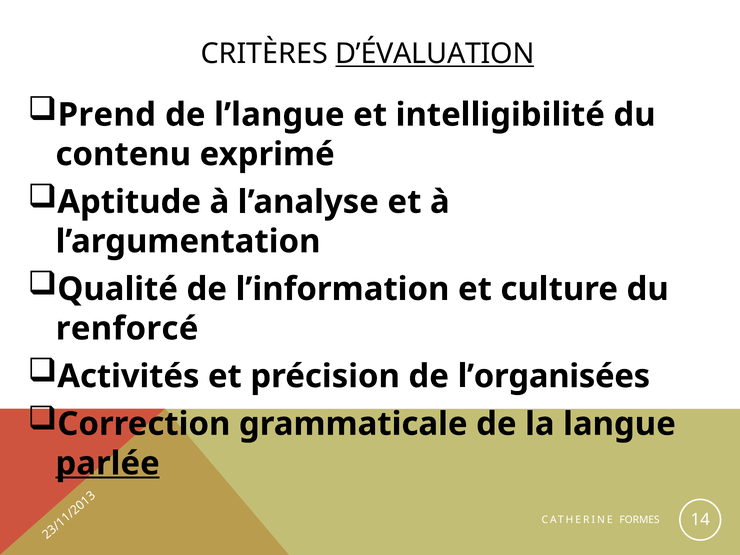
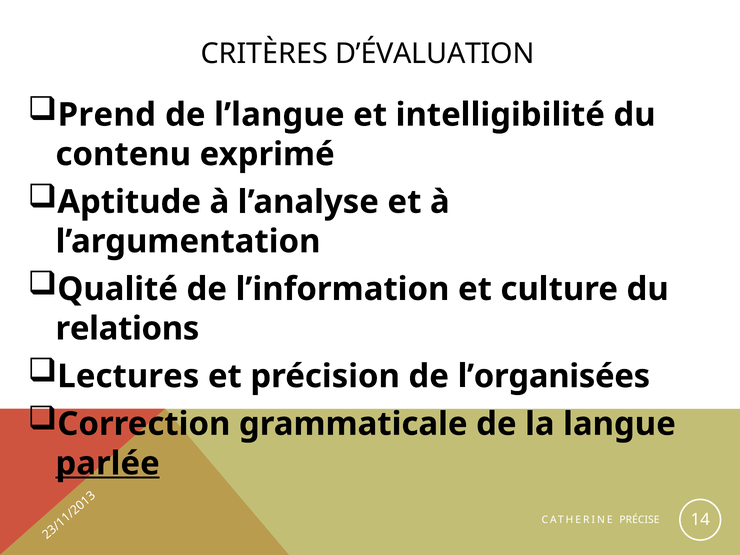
D’ÉVALUATION underline: present -> none
renforcé: renforcé -> relations
Activités: Activités -> Lectures
FORMES: FORMES -> PRÉCISE
